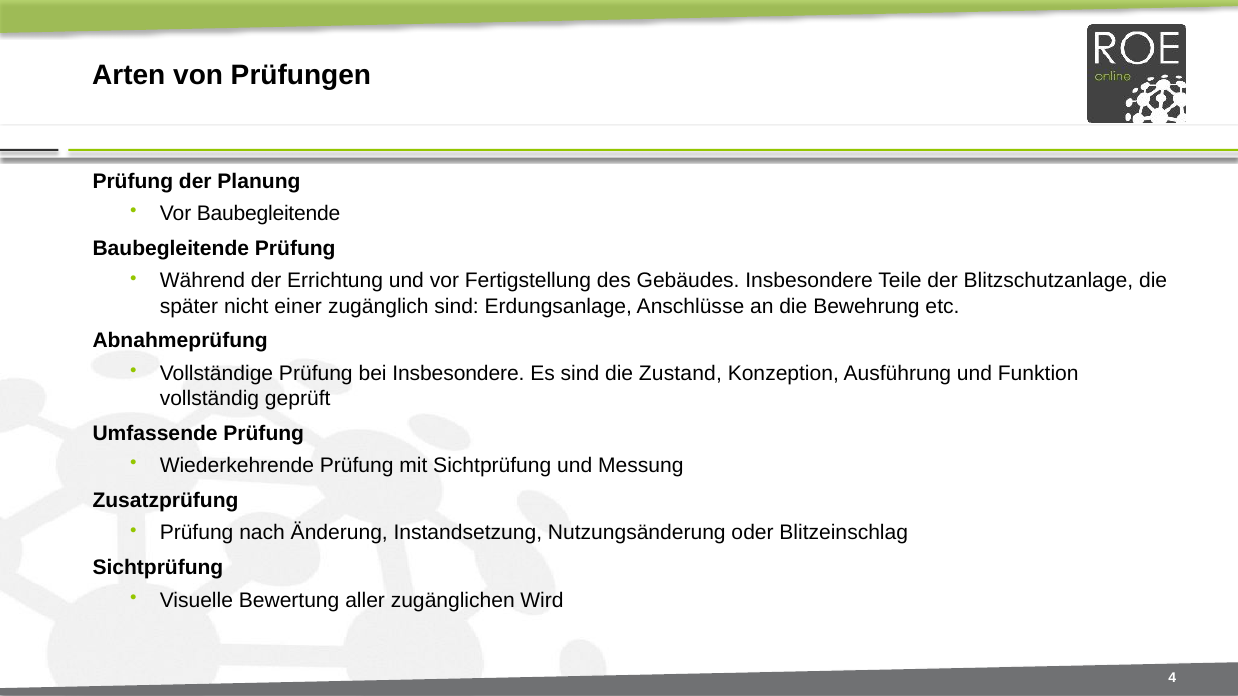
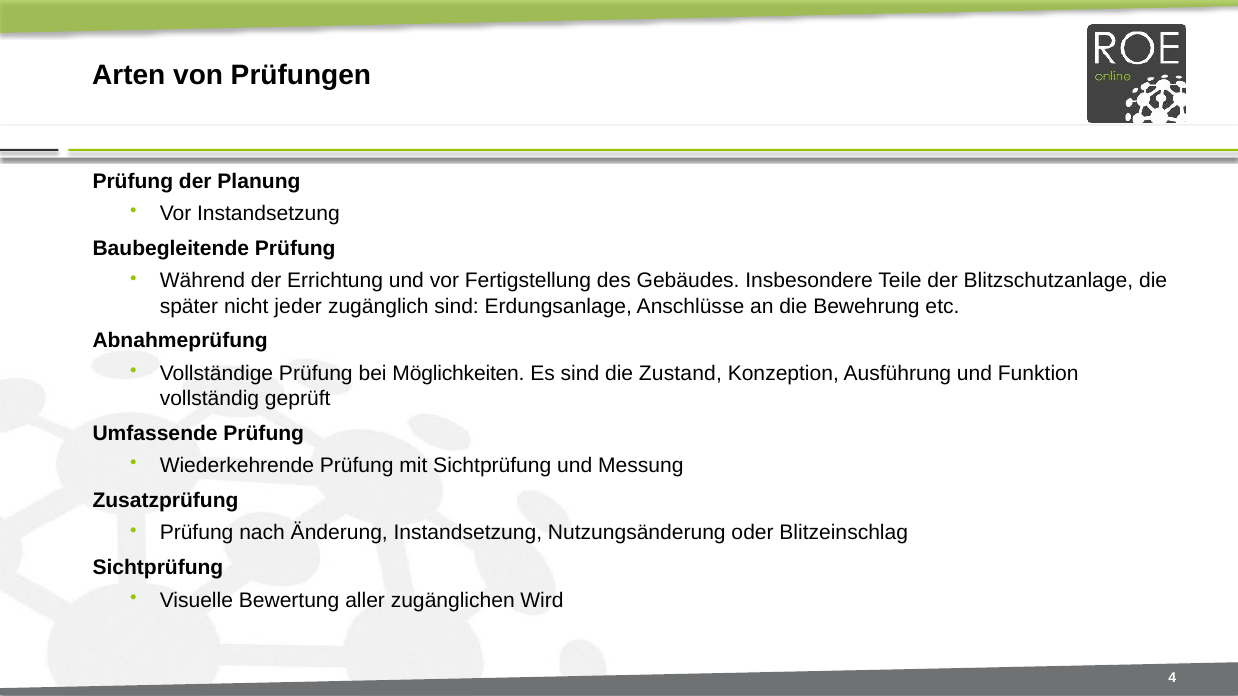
Vor Baubegleitende: Baubegleitende -> Instandsetzung
einer: einer -> jeder
bei Insbesondere: Insbesondere -> Möglichkeiten
